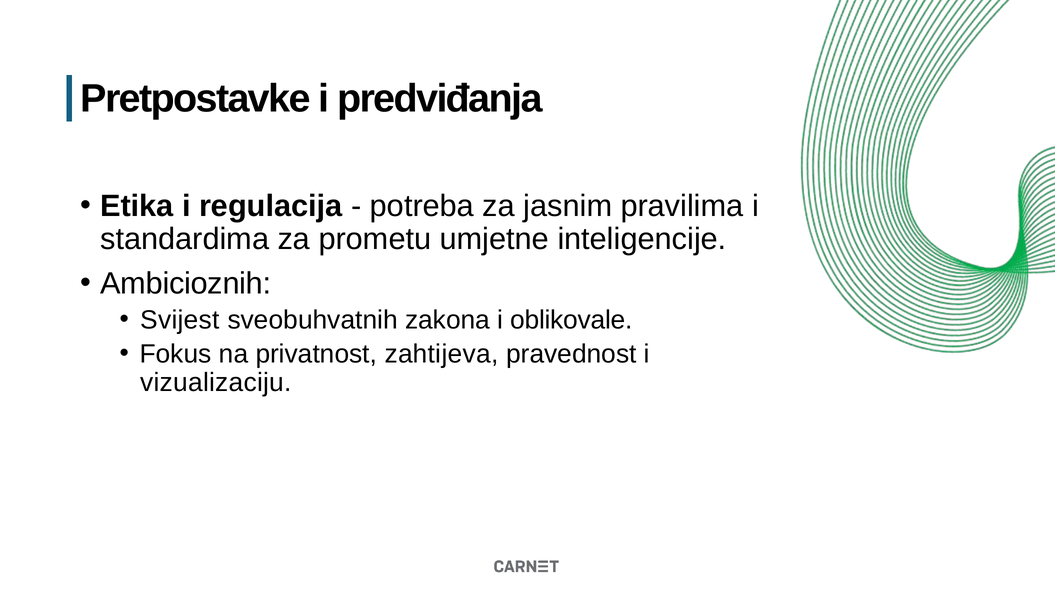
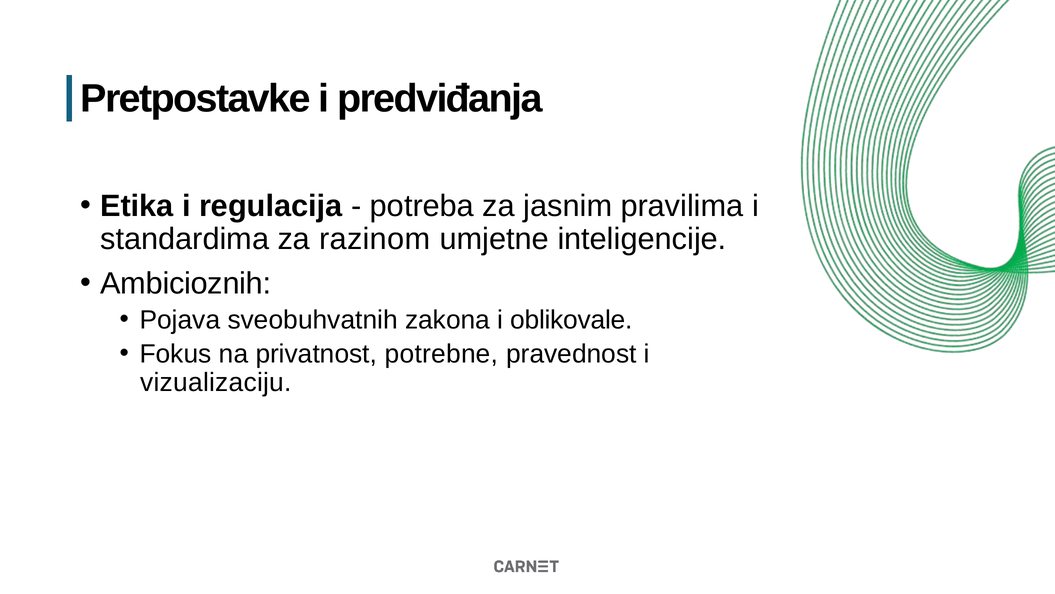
prometu: prometu -> razinom
Svijest: Svijest -> Pojava
zahtijeva: zahtijeva -> potrebne
